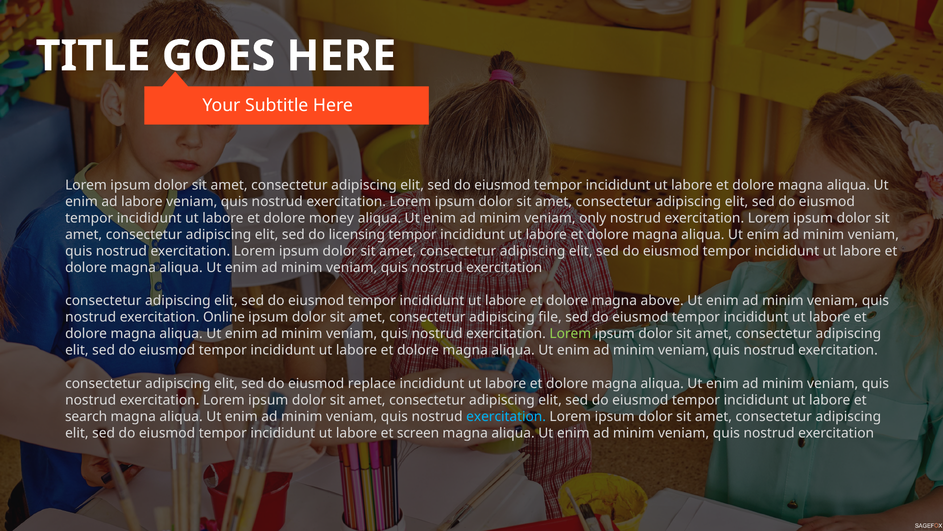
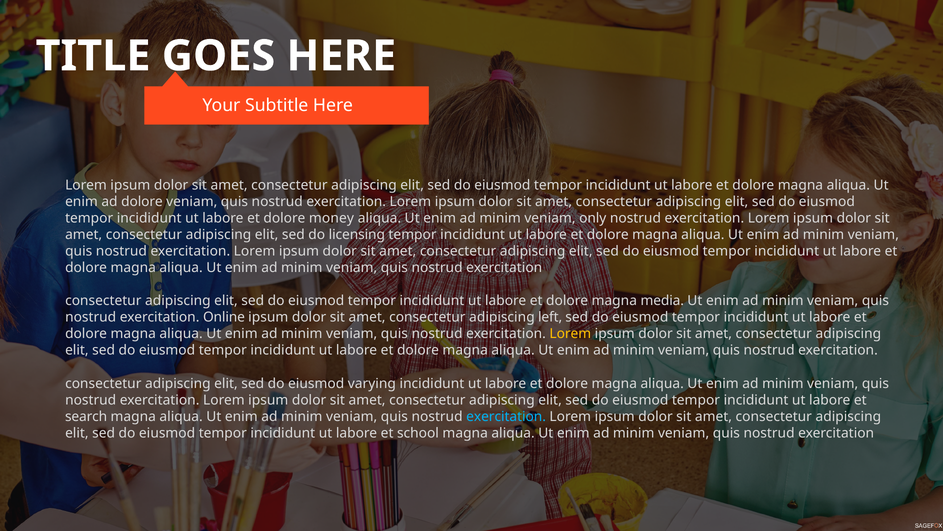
ad labore: labore -> dolore
above: above -> media
file: file -> left
Lorem at (570, 334) colour: light green -> yellow
replace: replace -> varying
screen: screen -> school
